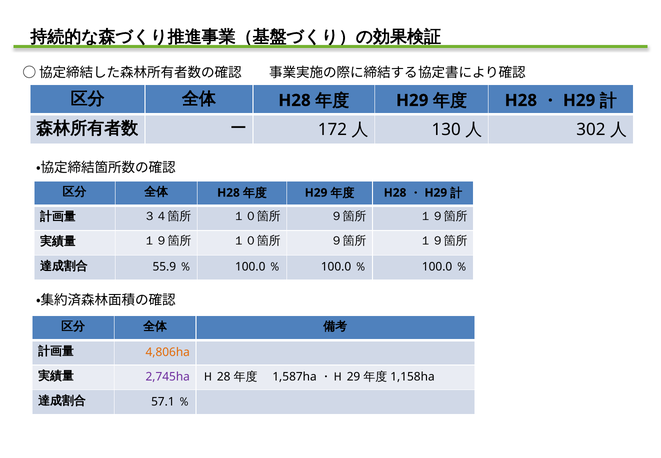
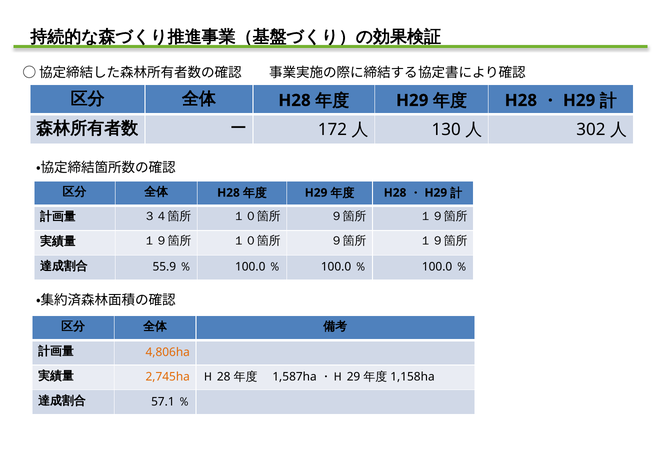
2,745ha colour: purple -> orange
